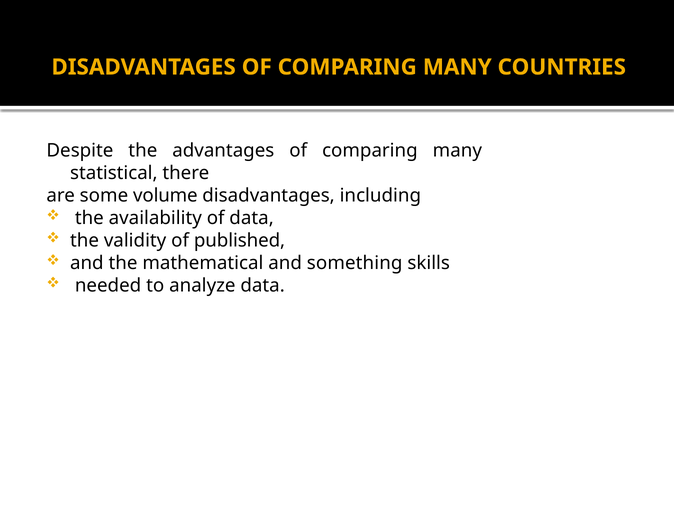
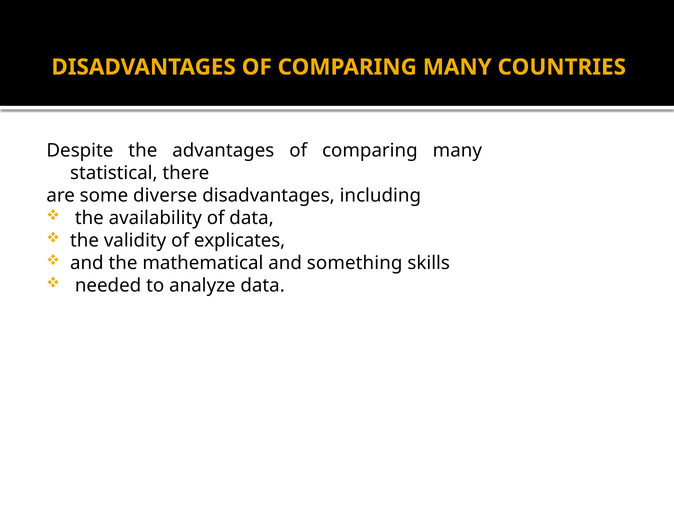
volume: volume -> diverse
published: published -> explicates
